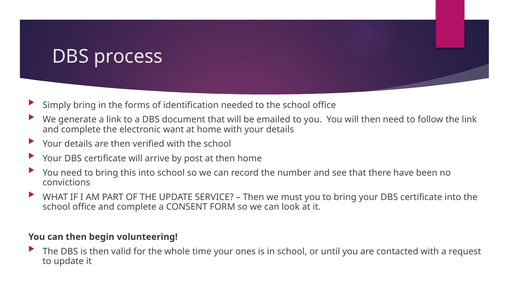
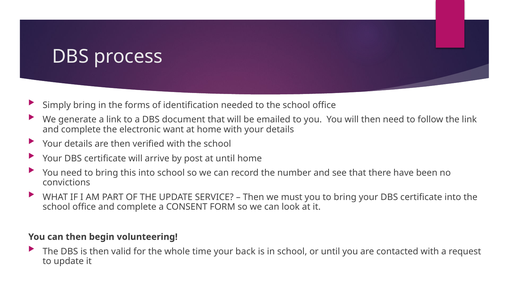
at then: then -> until
ones: ones -> back
